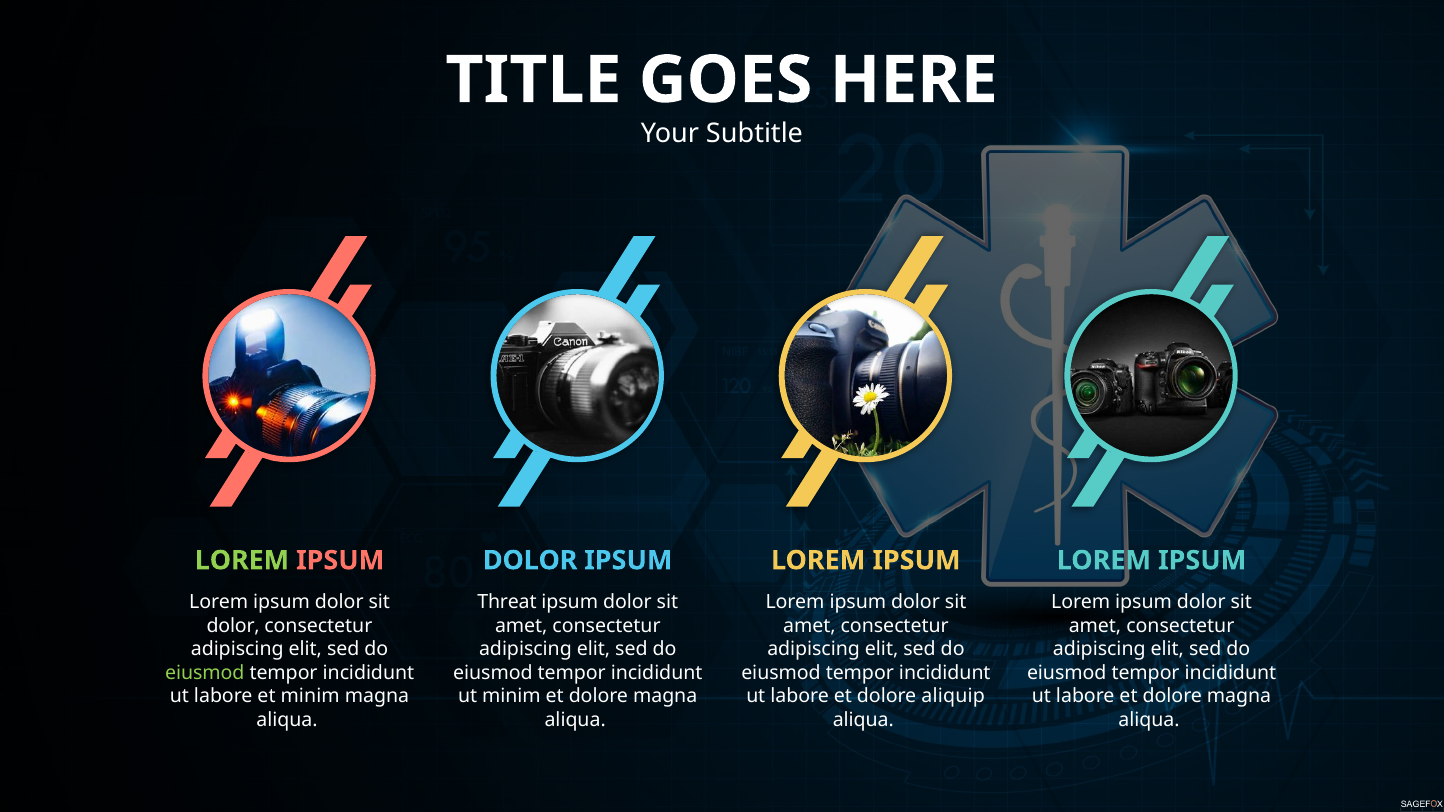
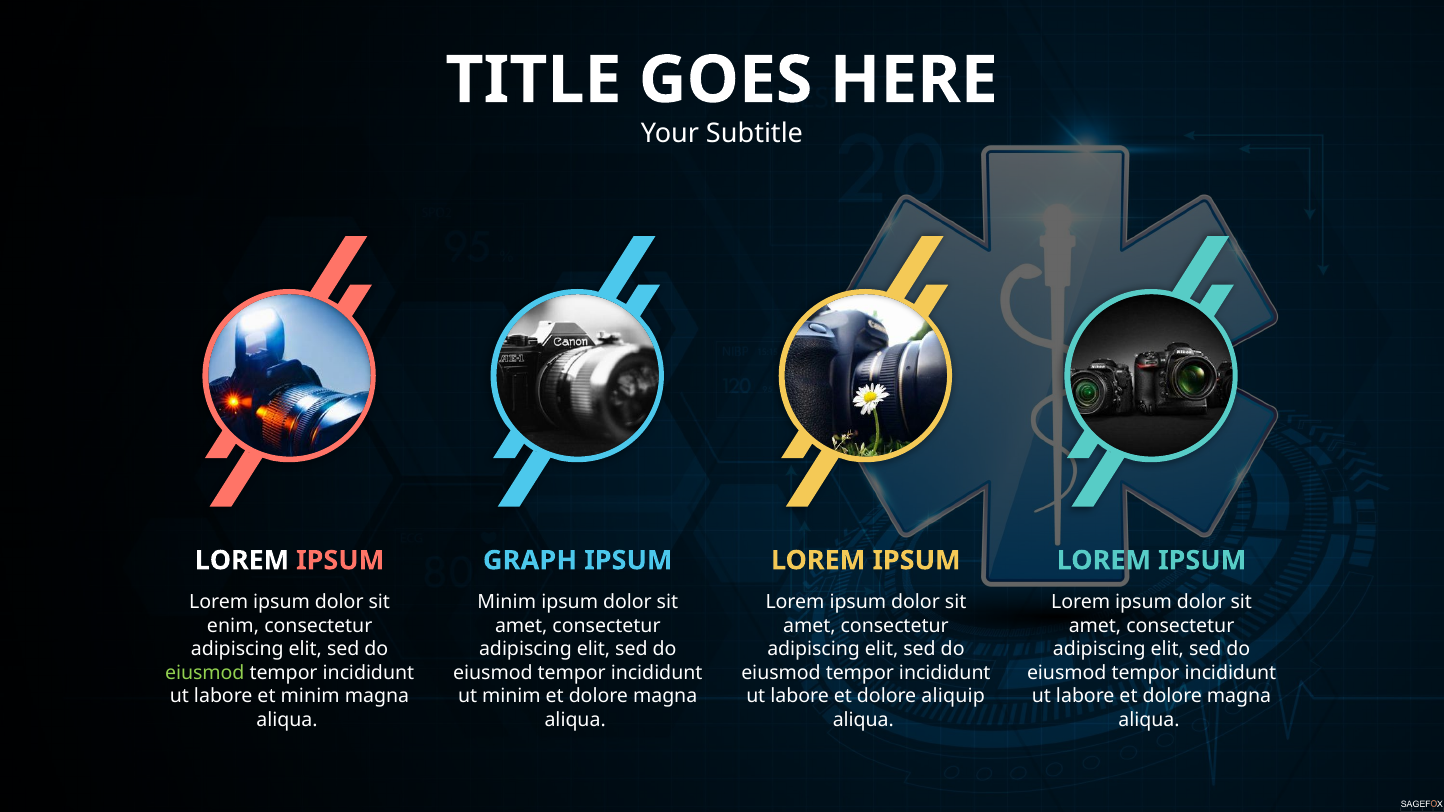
LOREM at (242, 561) colour: light green -> white
DOLOR at (530, 561): DOLOR -> GRAPH
Threat at (507, 602): Threat -> Minim
dolor at (233, 626): dolor -> enim
